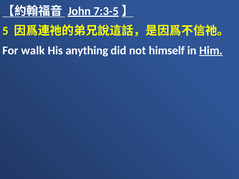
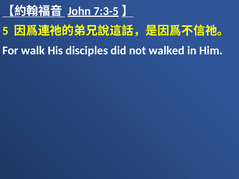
anything: anything -> disciples
himself: himself -> walked
Him underline: present -> none
